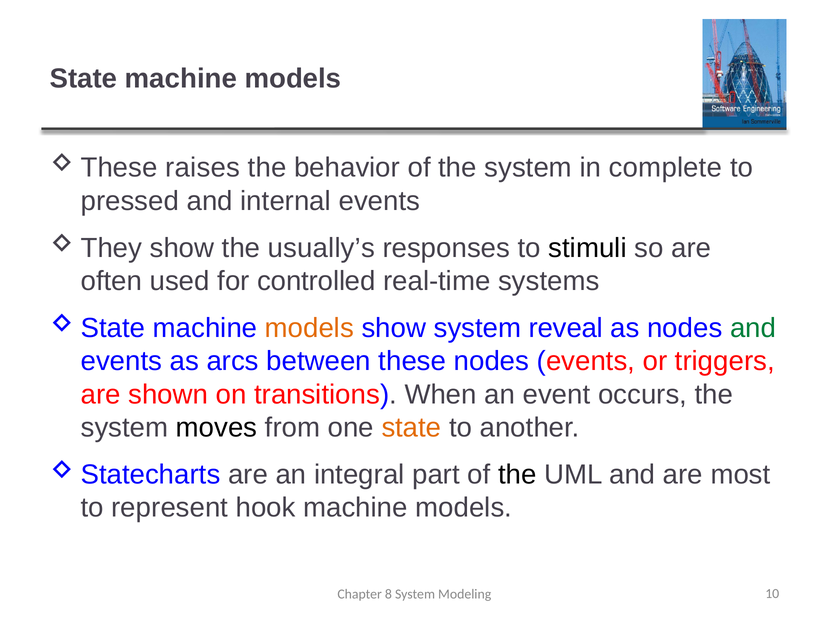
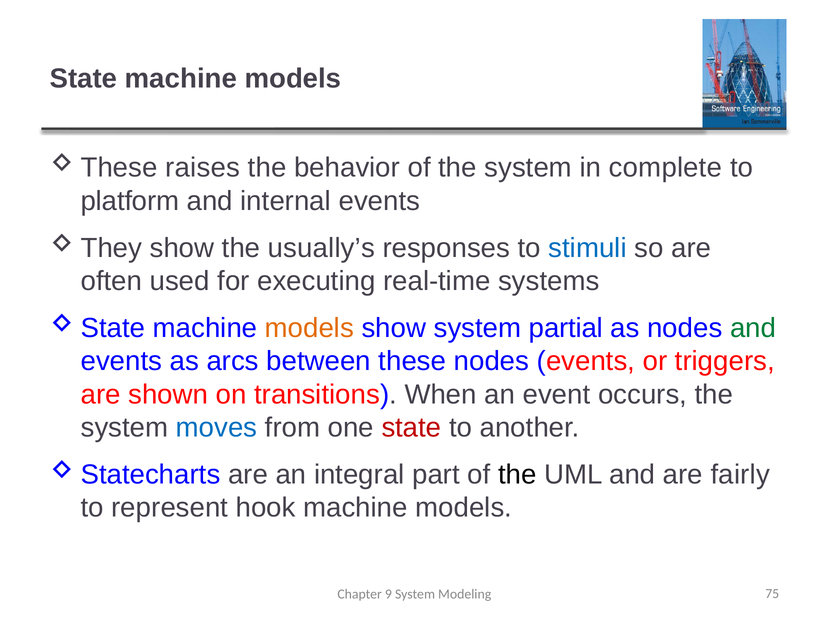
pressed: pressed -> platform
stimuli colour: black -> blue
controlled: controlled -> executing
reveal: reveal -> partial
moves colour: black -> blue
state at (411, 427) colour: orange -> red
most: most -> fairly
8: 8 -> 9
10: 10 -> 75
